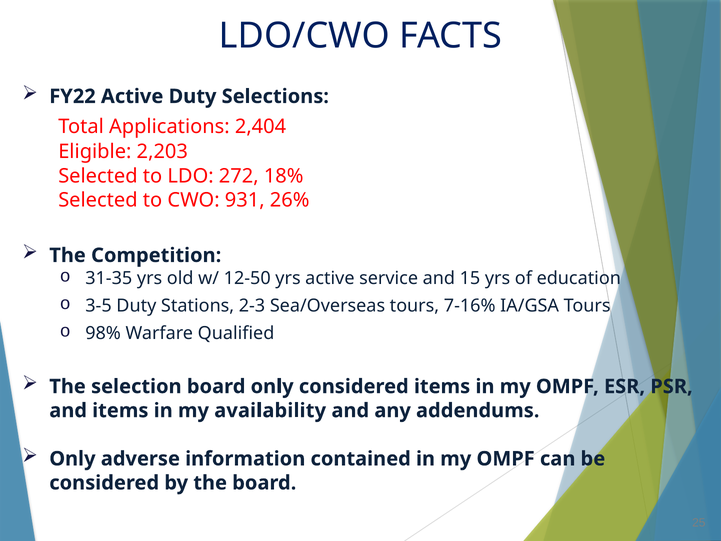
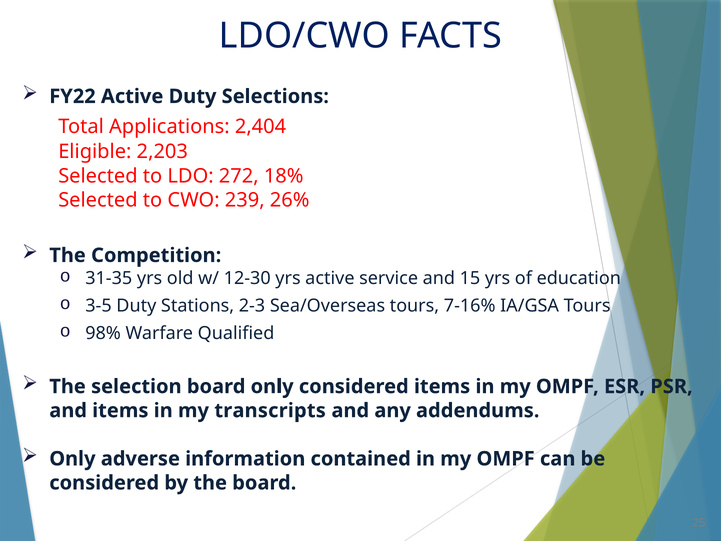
931: 931 -> 239
12-50: 12-50 -> 12-30
availability: availability -> transcripts
